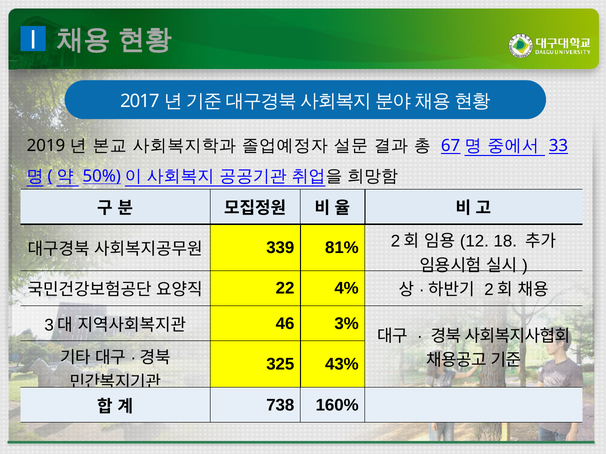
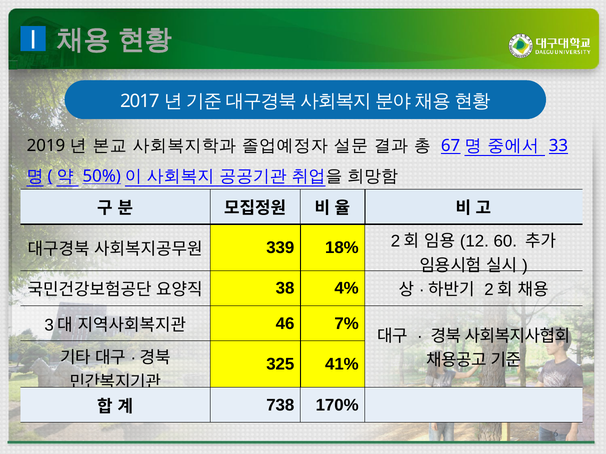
81%: 81% -> 18%
18: 18 -> 60
22: 22 -> 38
3%: 3% -> 7%
43%: 43% -> 41%
160%: 160% -> 170%
